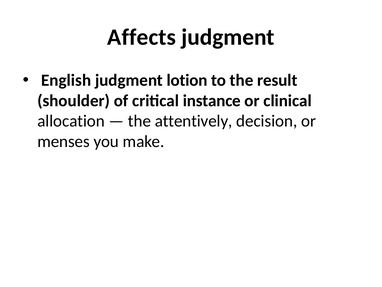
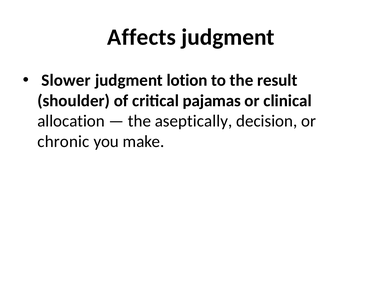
English: English -> Slower
instance: instance -> pajamas
attentively: attentively -> aseptically
menses: menses -> chronic
